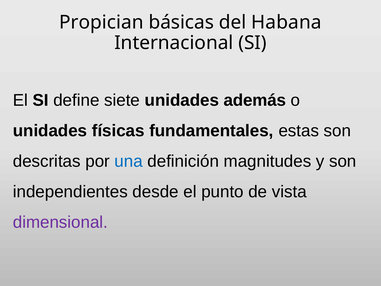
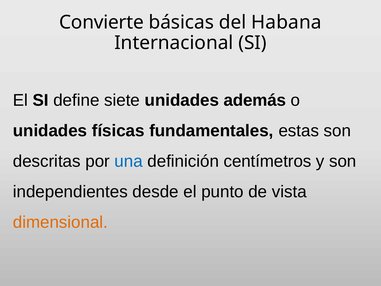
Propician: Propician -> Convierte
magnitudes: magnitudes -> centímetros
dimensional colour: purple -> orange
